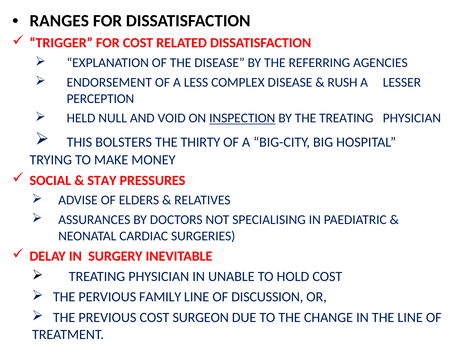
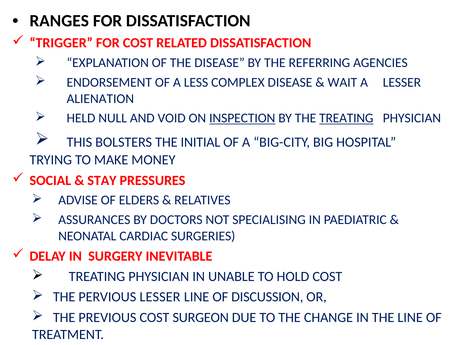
RUSH: RUSH -> WAIT
PERCEPTION: PERCEPTION -> ALIENATION
TREATING at (346, 118) underline: none -> present
THIRTY: THIRTY -> INITIAL
PERVIOUS FAMILY: FAMILY -> LESSER
